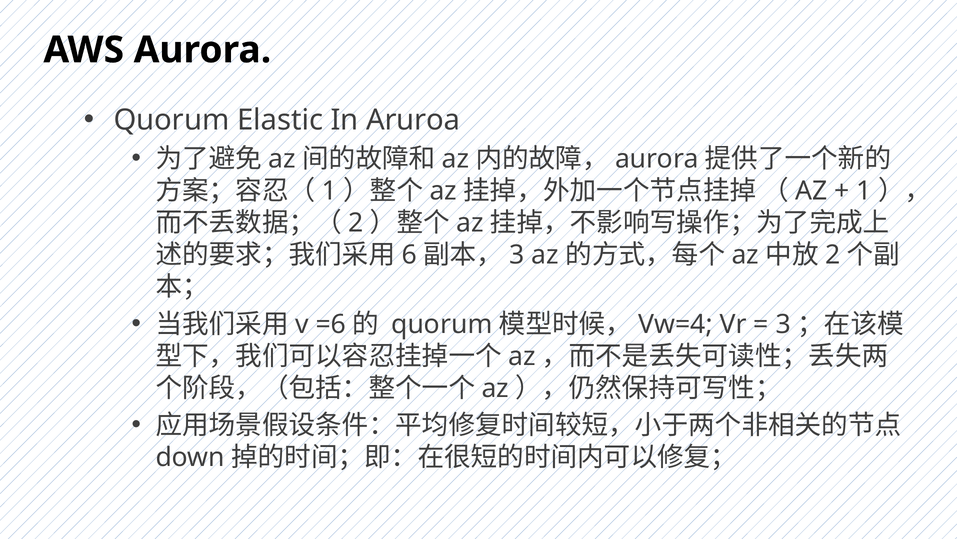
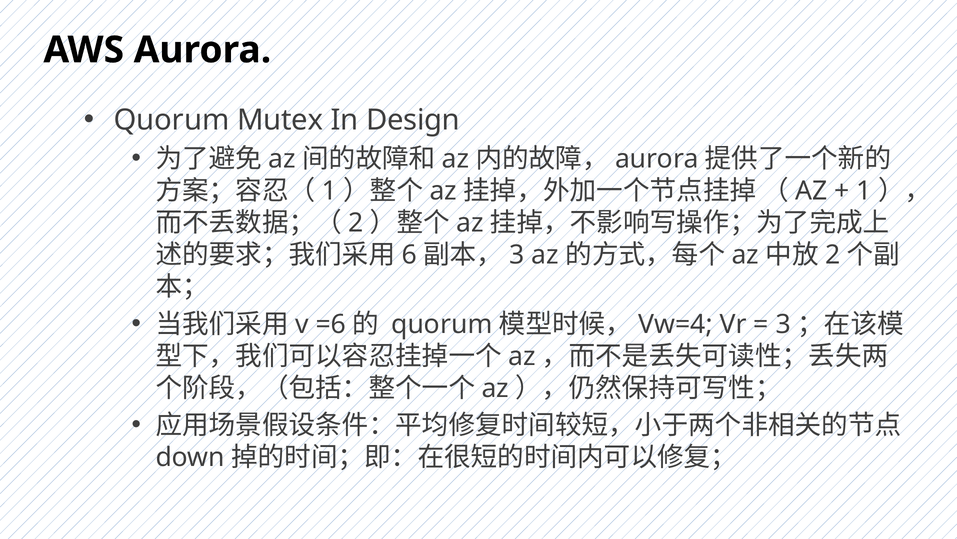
Elastic: Elastic -> Mutex
Aruroa: Aruroa -> Design
